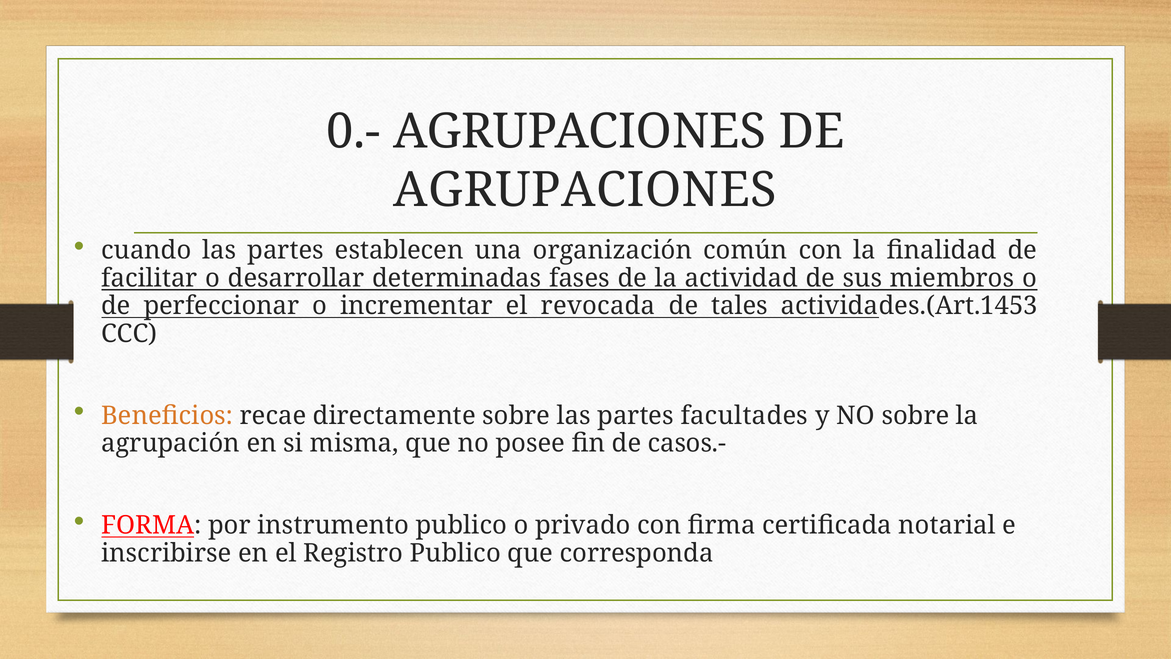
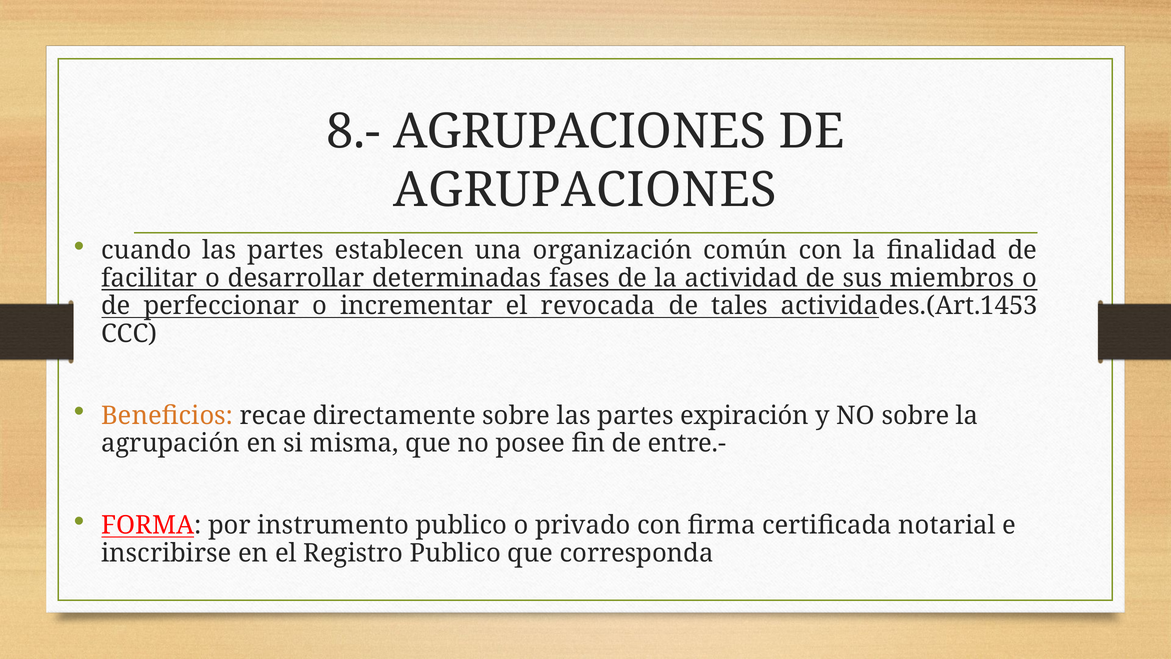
0.-: 0.- -> 8.-
facultades: facultades -> expiración
casos.-: casos.- -> entre.-
